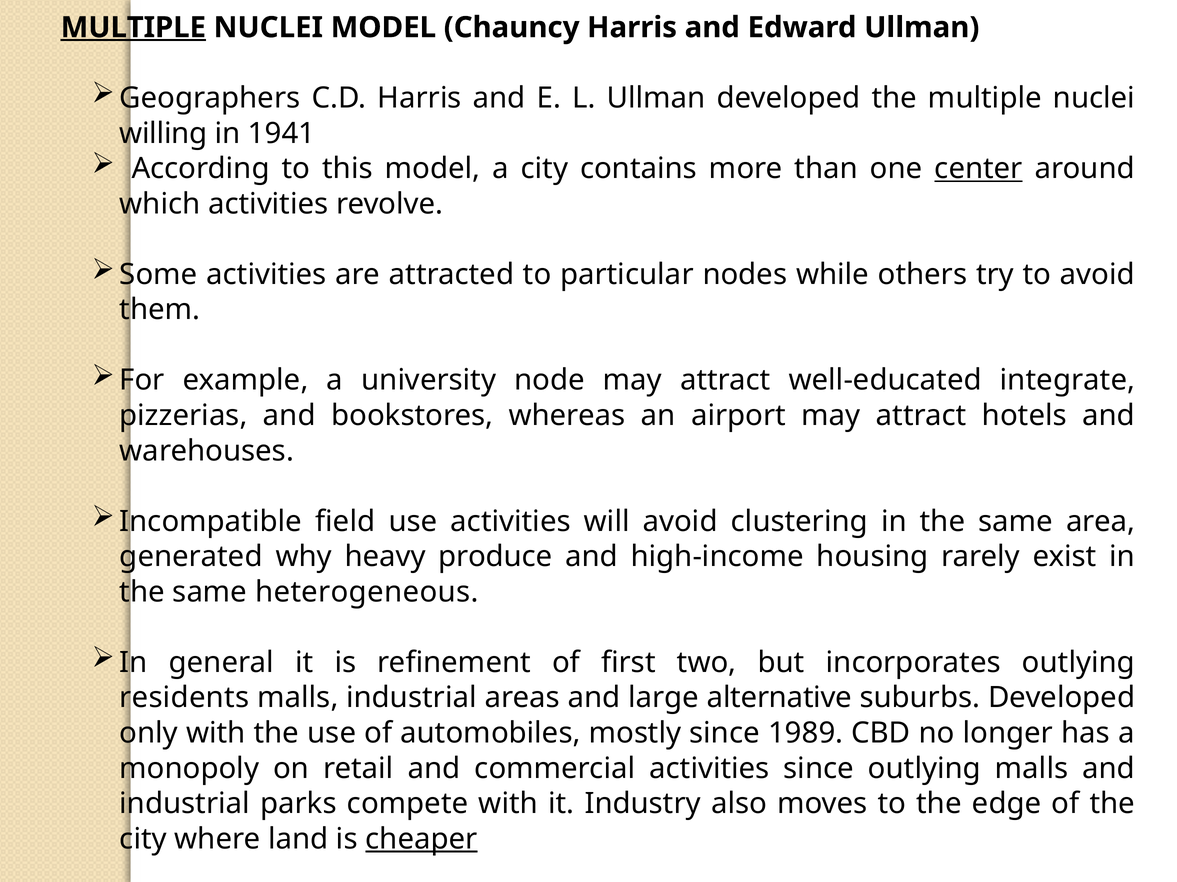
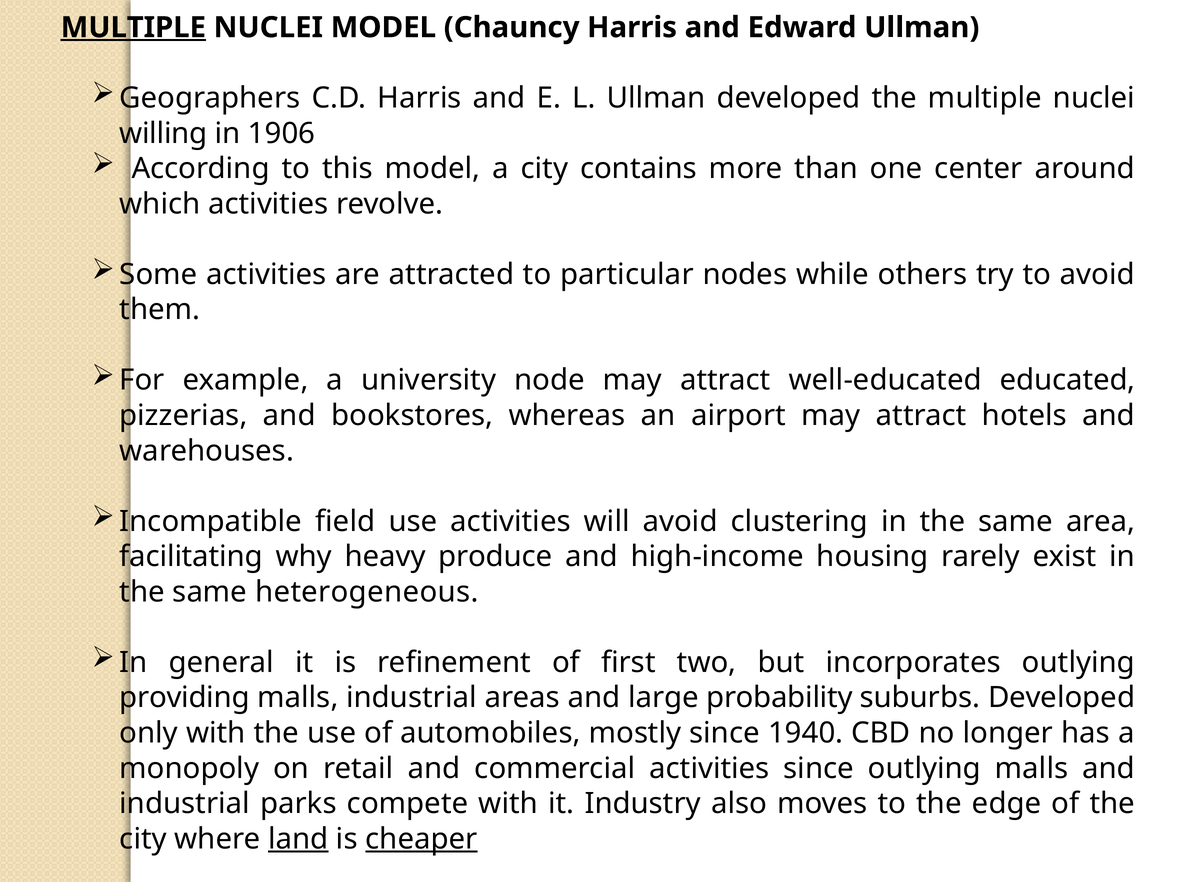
1941: 1941 -> 1906
center underline: present -> none
integrate: integrate -> educated
generated: generated -> facilitating
residents: residents -> providing
alternative: alternative -> probability
1989: 1989 -> 1940
land underline: none -> present
